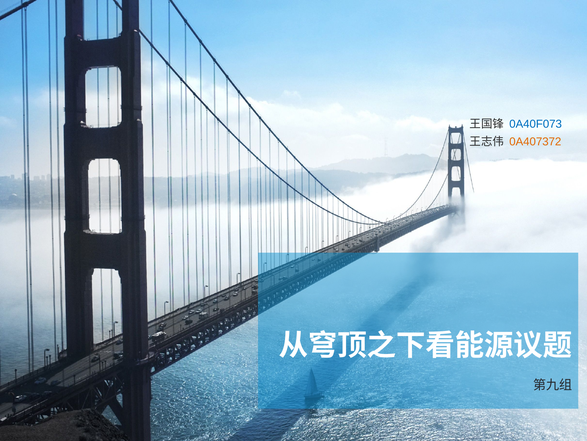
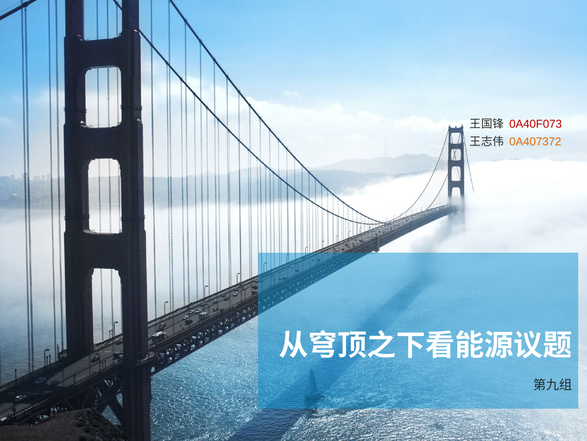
0A40F073 colour: blue -> red
